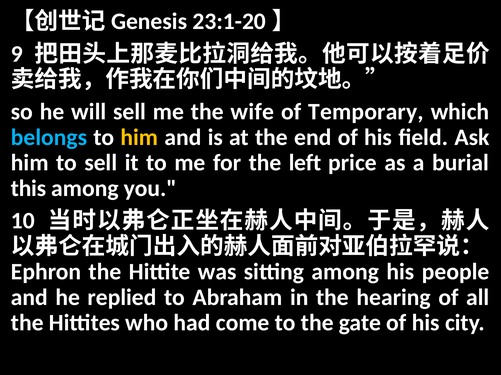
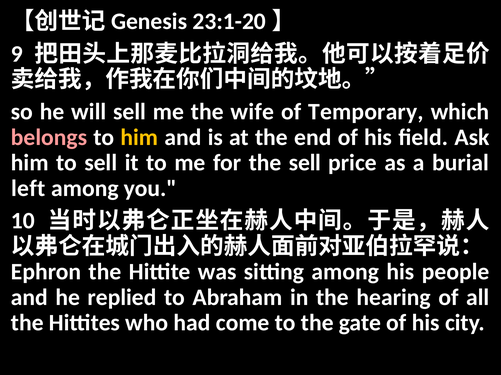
belongs colour: light blue -> pink
the left: left -> sell
this: this -> left
